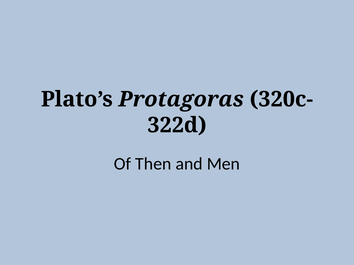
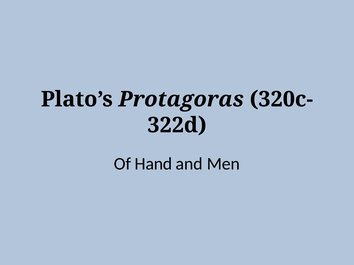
Then: Then -> Hand
